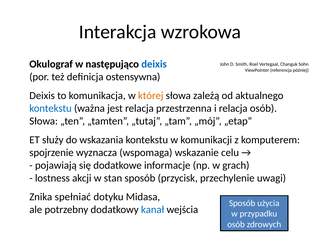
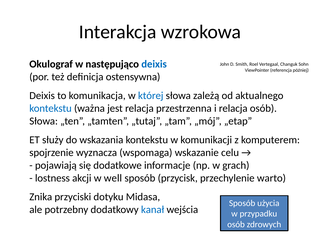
której colour: orange -> blue
stan: stan -> well
uwagi: uwagi -> warto
spełniać: spełniać -> przyciski
